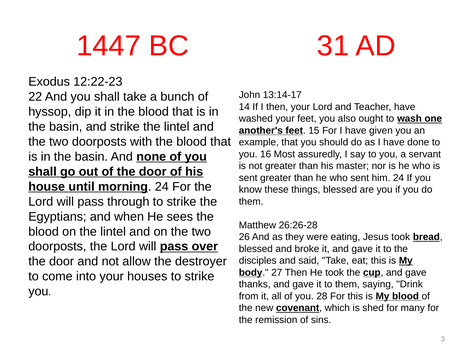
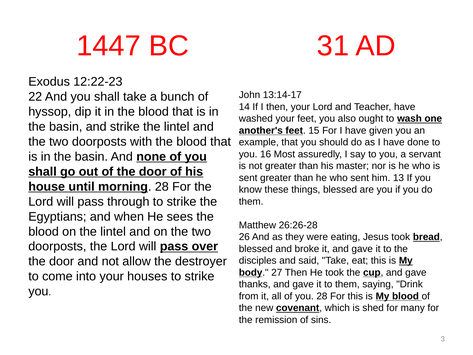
him 24: 24 -> 13
morning 24: 24 -> 28
